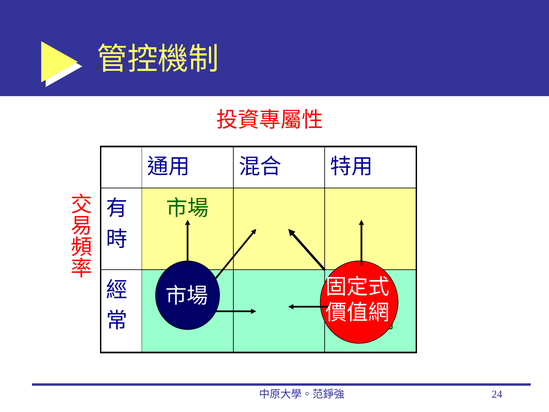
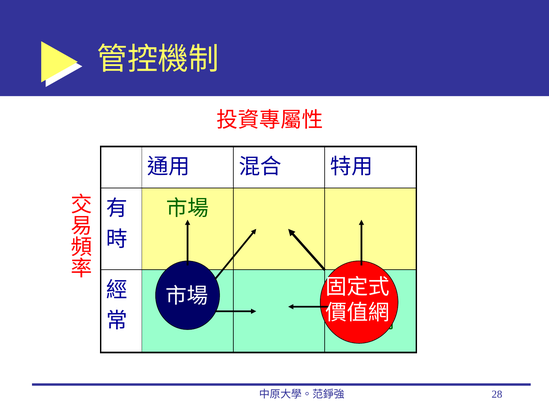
24: 24 -> 28
